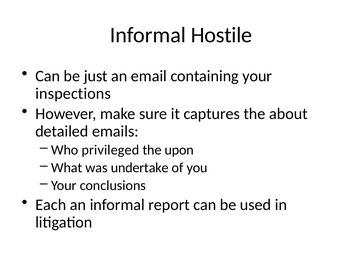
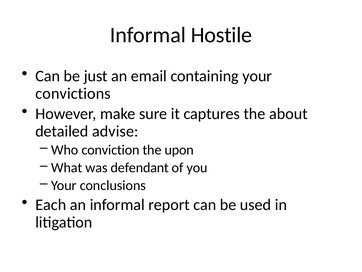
inspections: inspections -> convictions
emails: emails -> advise
privileged: privileged -> conviction
undertake: undertake -> defendant
